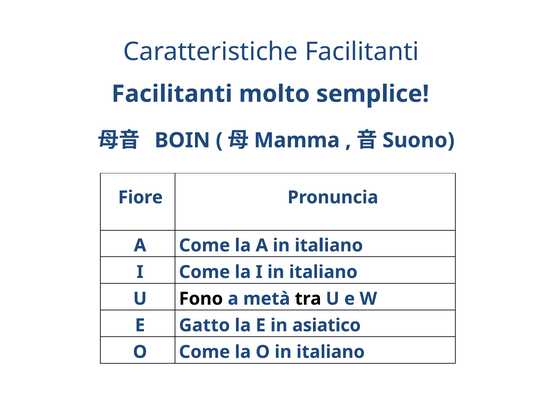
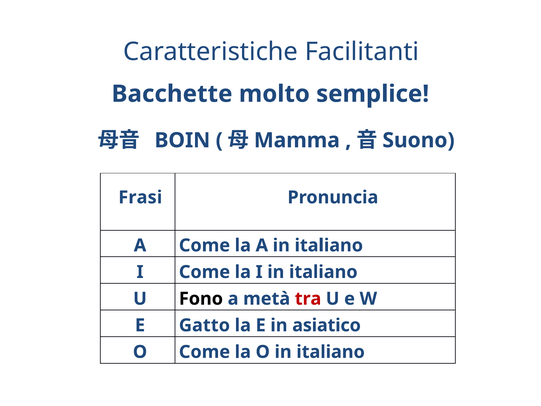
Facilitanti at (172, 94): Facilitanti -> Bacchette
Fiore: Fiore -> Frasi
tra colour: black -> red
